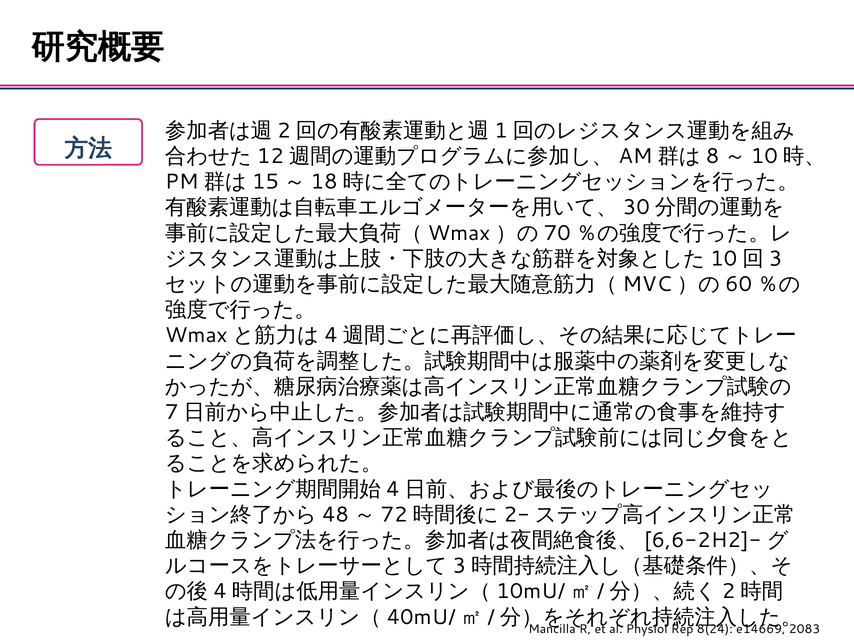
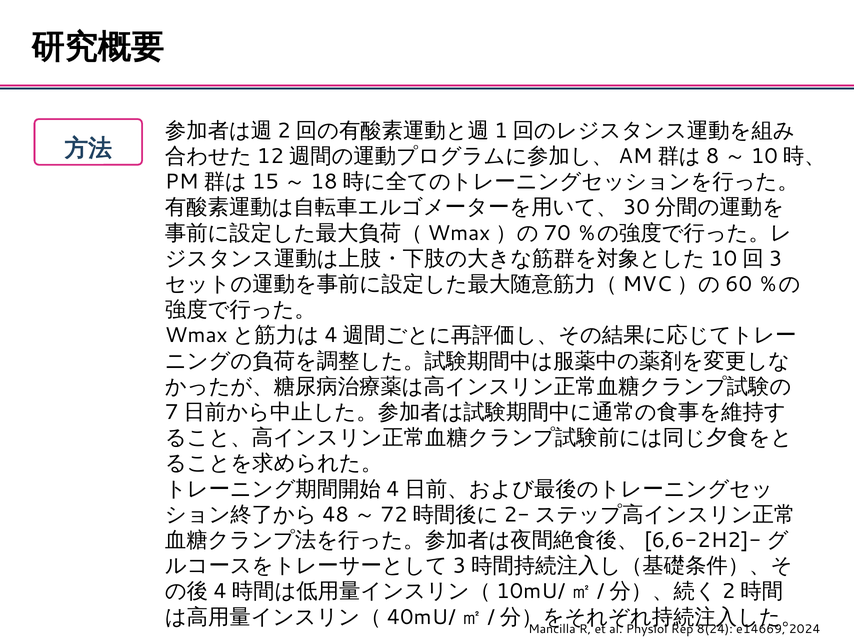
2083: 2083 -> 2024
